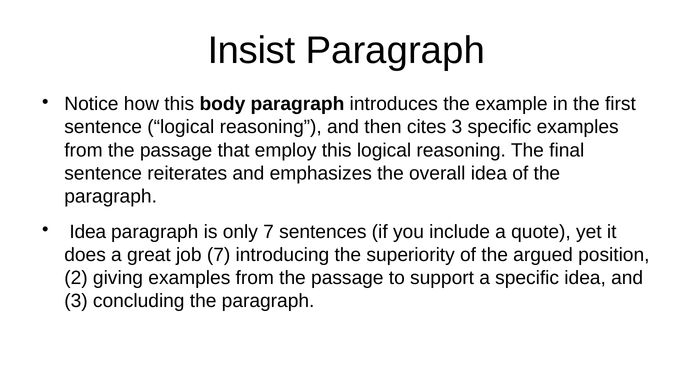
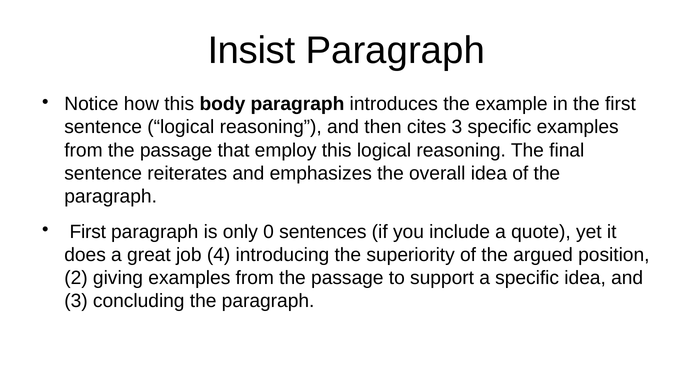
Idea at (88, 232): Idea -> First
only 7: 7 -> 0
job 7: 7 -> 4
